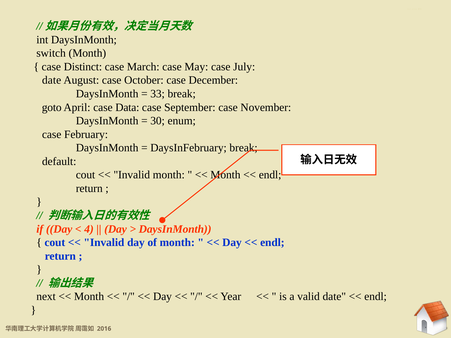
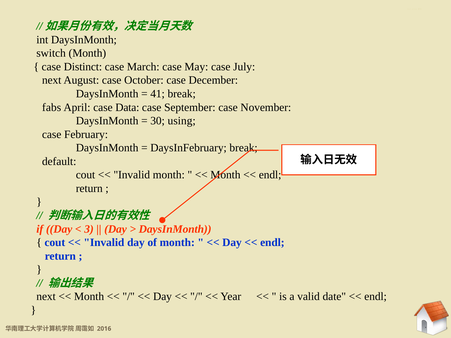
date at (52, 80): date -> next
33: 33 -> 41
goto: goto -> fabs
enum: enum -> using
4: 4 -> 3
